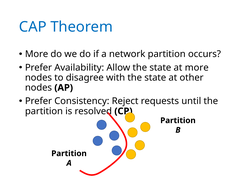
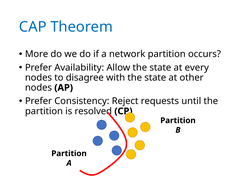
at more: more -> every
